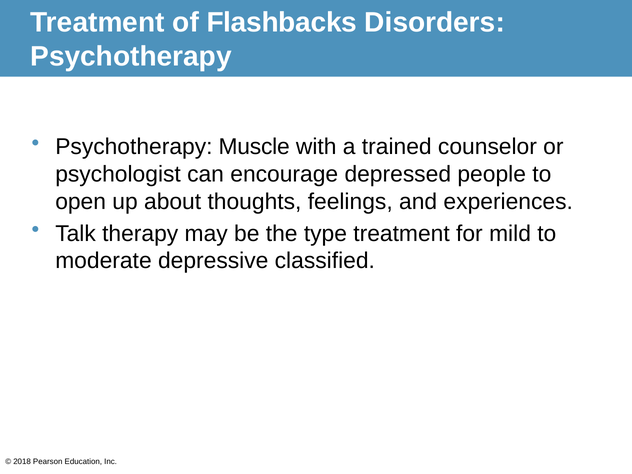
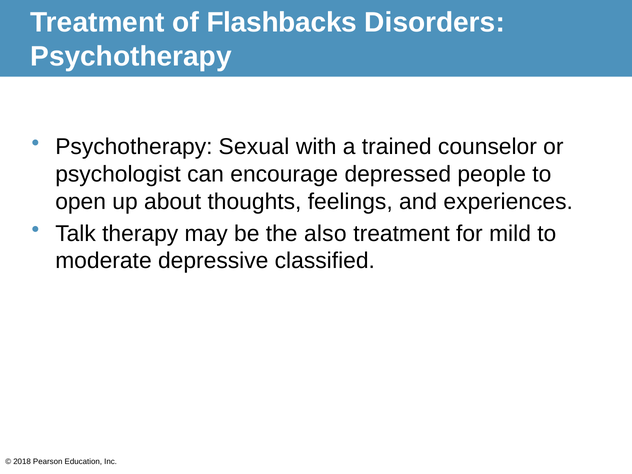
Muscle: Muscle -> Sexual
type: type -> also
